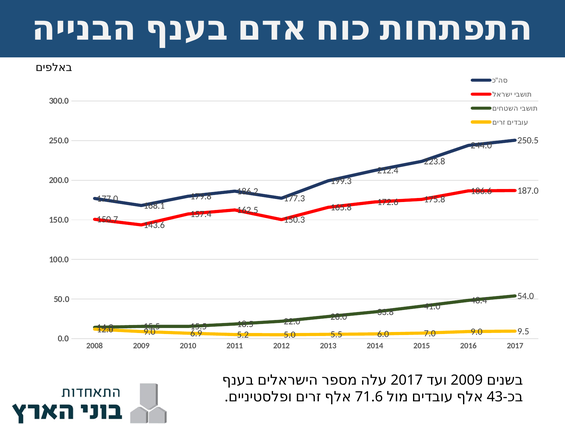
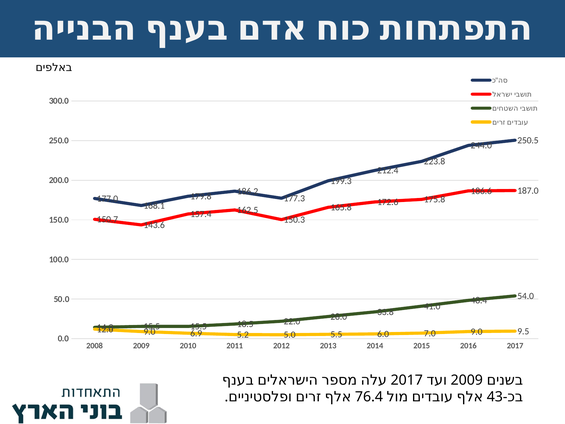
71.6: 71.6 -> 76.4
